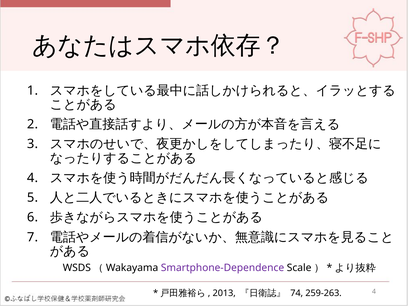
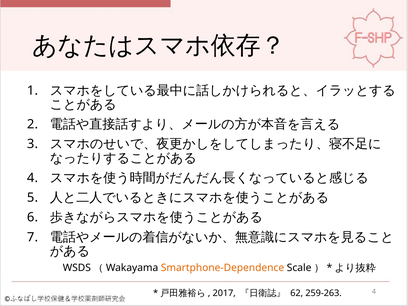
Smartphone-Dependence colour: purple -> orange
2013: 2013 -> 2017
74: 74 -> 62
